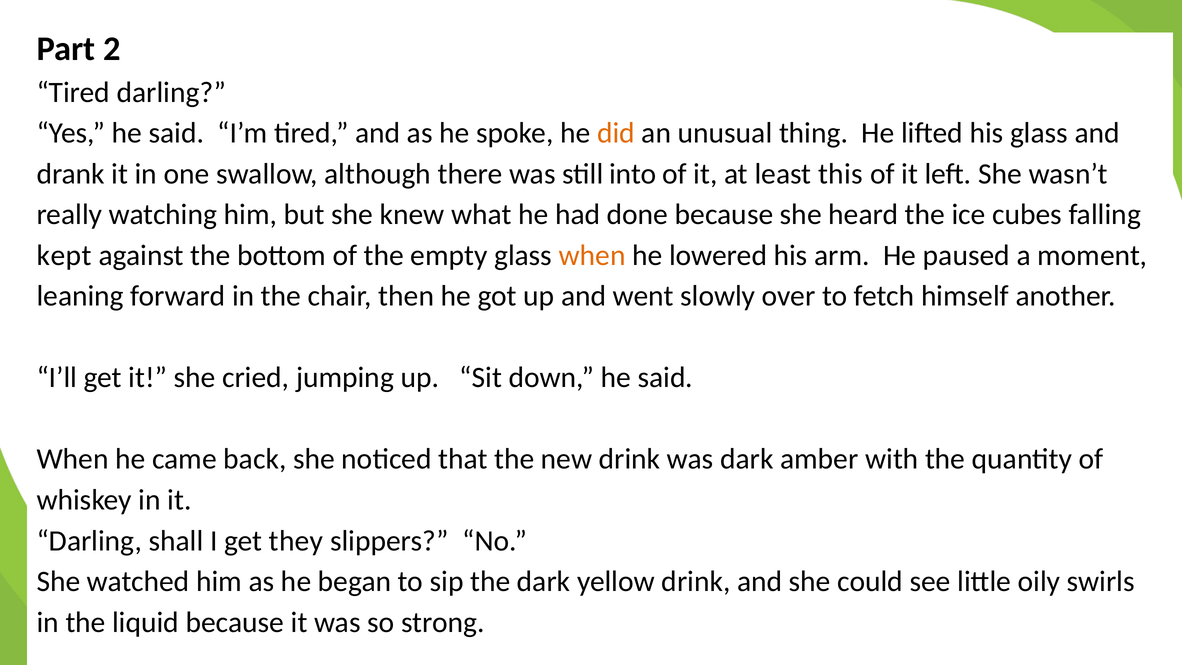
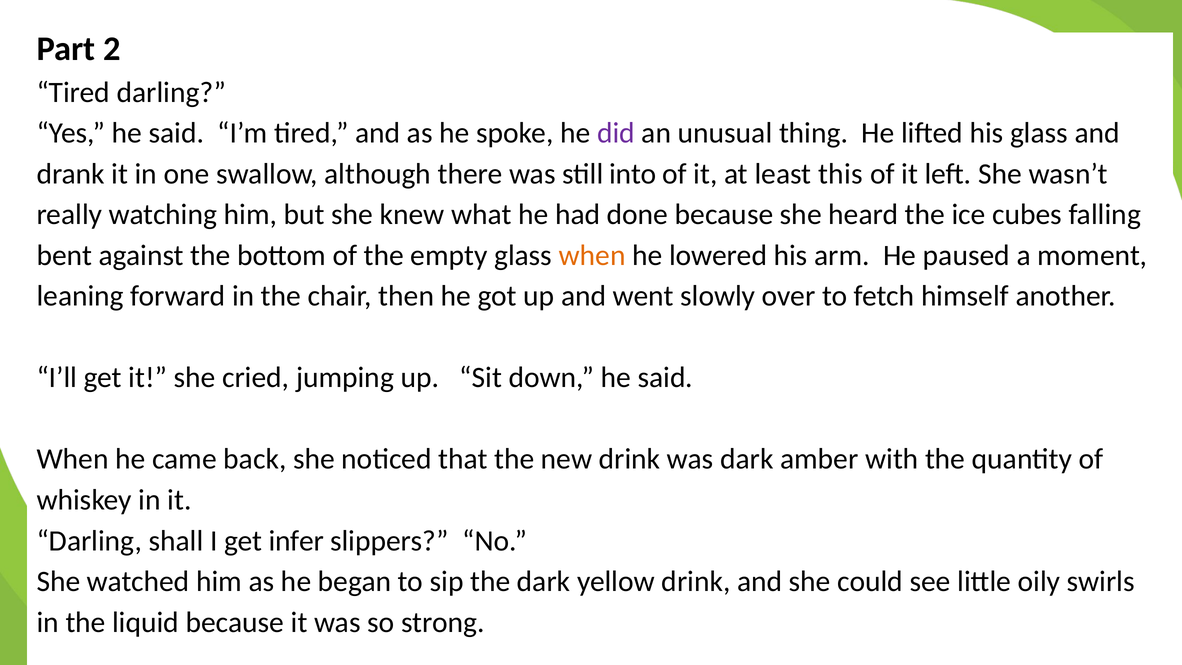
did colour: orange -> purple
kept: kept -> bent
they: they -> infer
